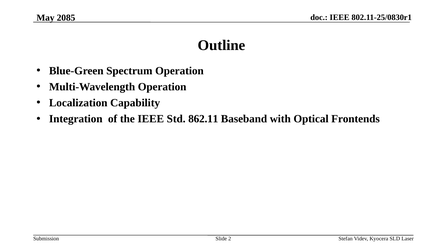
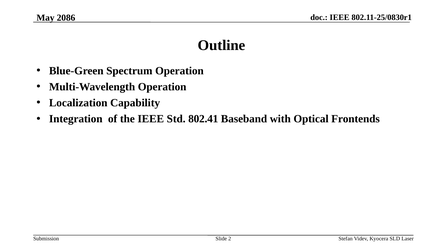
2085: 2085 -> 2086
862.11: 862.11 -> 802.41
